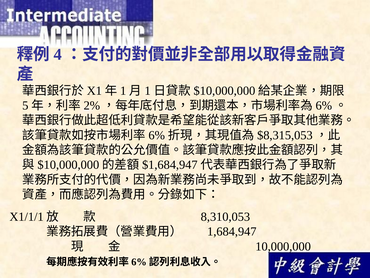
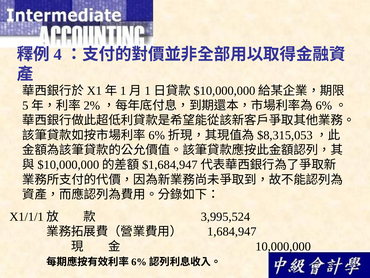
8,310,053: 8,310,053 -> 3,995,524
